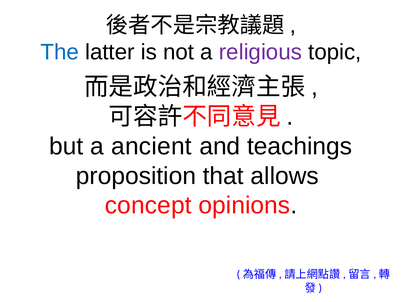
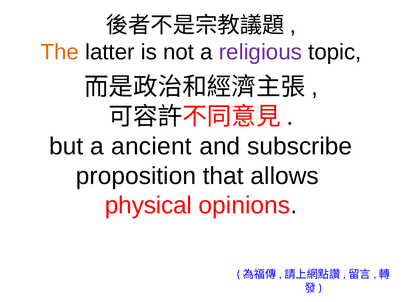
The colour: blue -> orange
teachings: teachings -> subscribe
concept: concept -> physical
